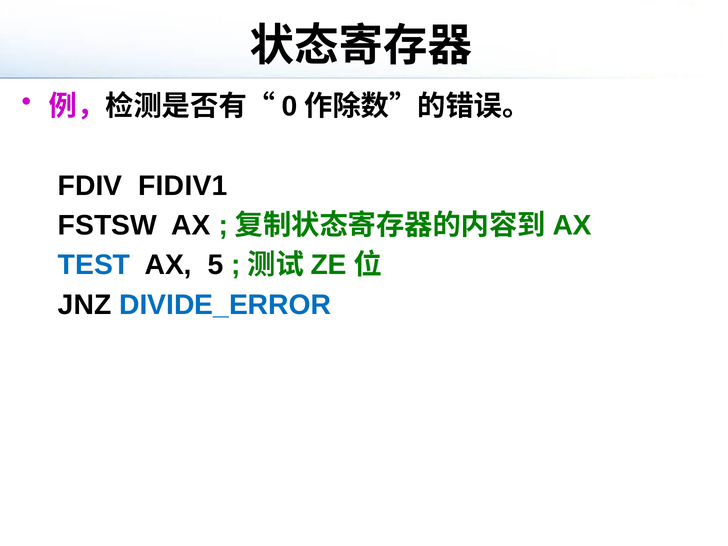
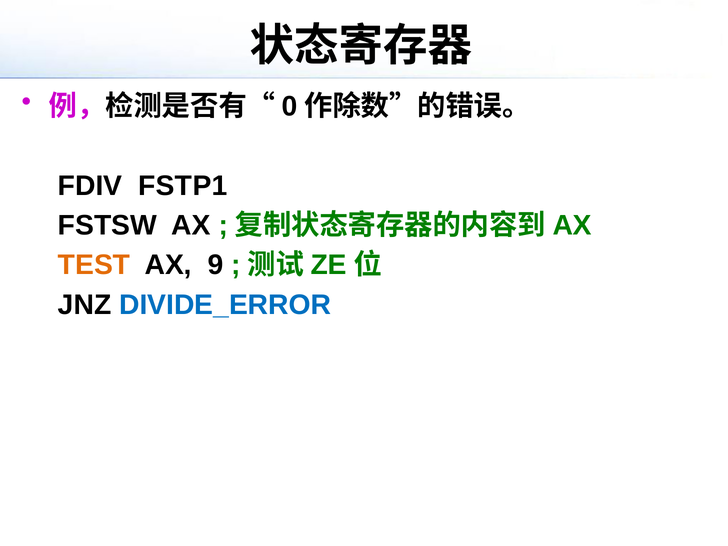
FIDIV1: FIDIV1 -> FSTP1
TEST colour: blue -> orange
5: 5 -> 9
